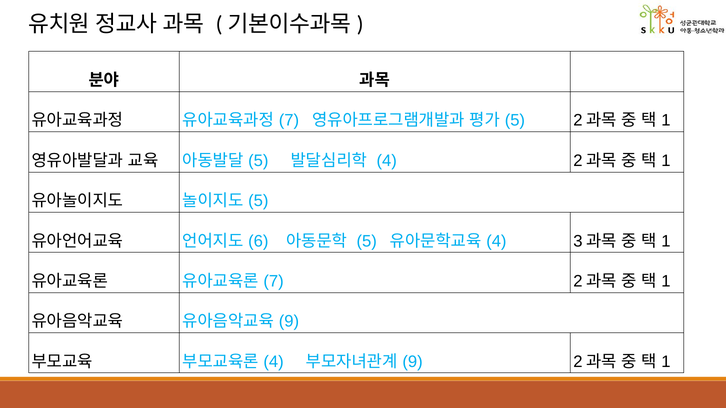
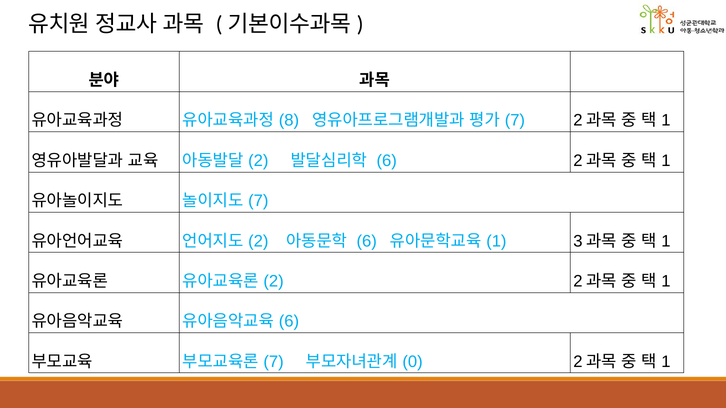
7 at (289, 121): 7 -> 8
5 at (515, 121): 5 -> 7
5 at (258, 161): 5 -> 2
4 at (387, 161): 4 -> 6
5 at (258, 201): 5 -> 7
6 at (258, 241): 6 -> 2
5 at (367, 241): 5 -> 6
4 at (496, 241): 4 -> 1
7 at (274, 281): 7 -> 2
9 at (289, 322): 9 -> 6
4 at (274, 362): 4 -> 7
9 at (413, 362): 9 -> 0
